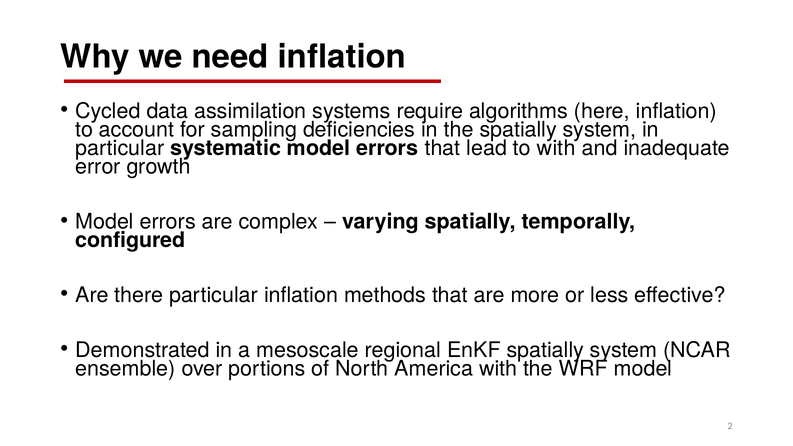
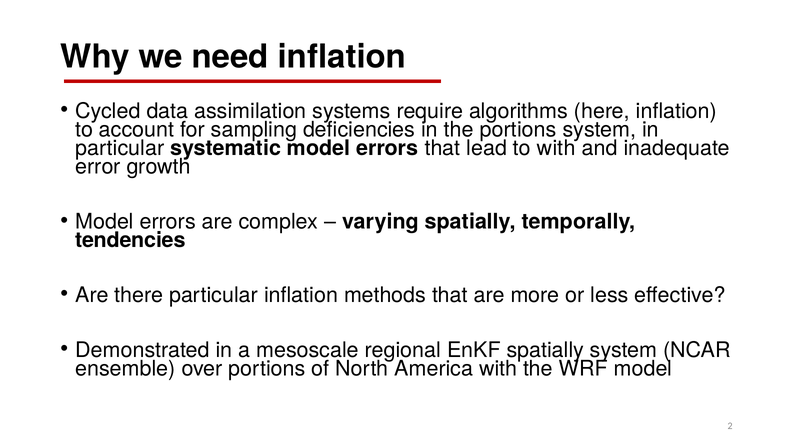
the spatially: spatially -> portions
configured: configured -> tendencies
